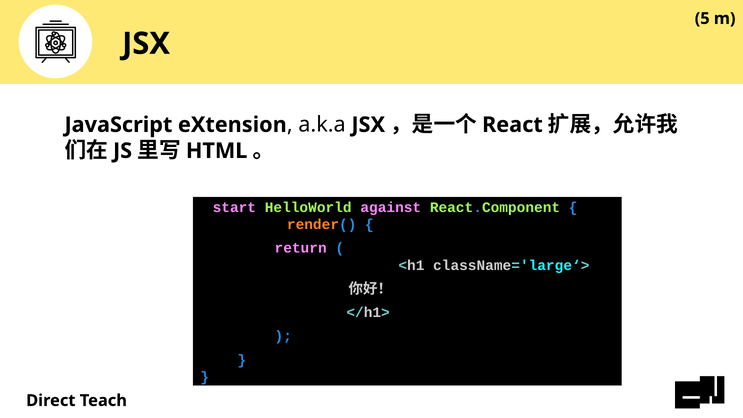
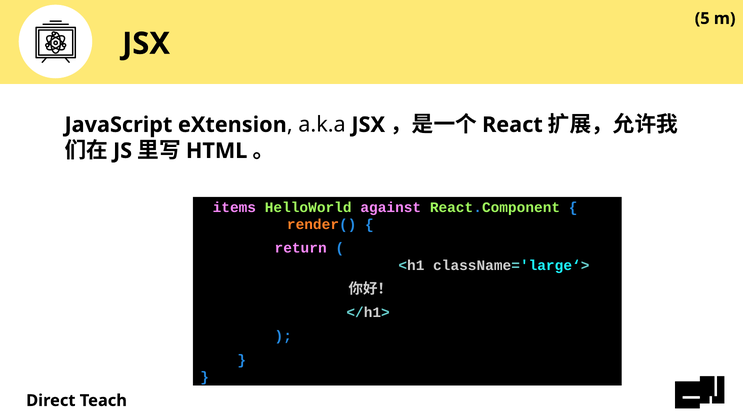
start: start -> items
